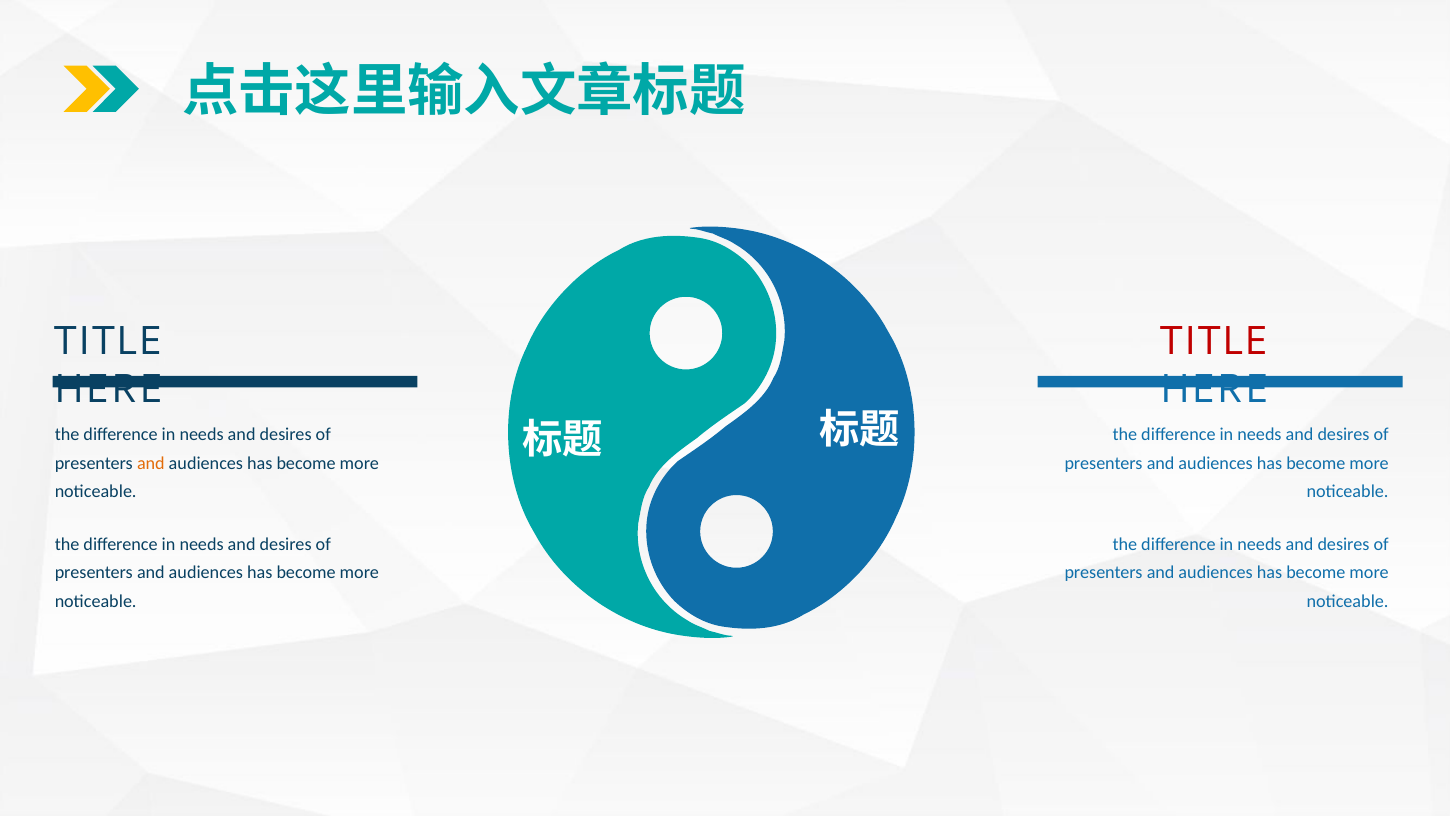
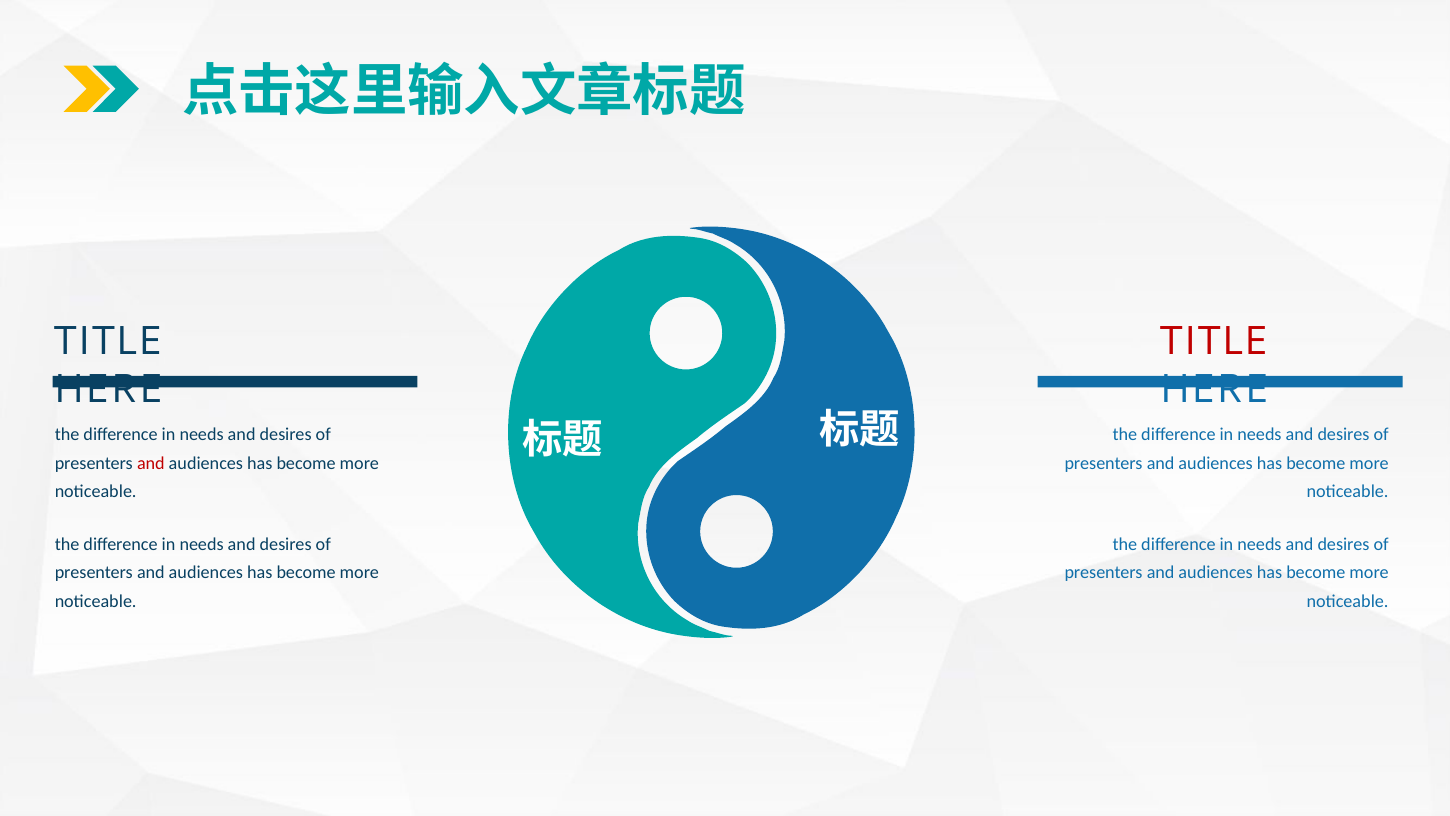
and at (151, 463) colour: orange -> red
